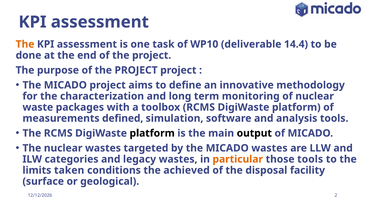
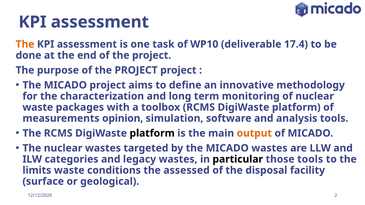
14.4: 14.4 -> 17.4
defined: defined -> opinion
output colour: black -> orange
particular colour: orange -> black
limits taken: taken -> waste
achieved: achieved -> assessed
